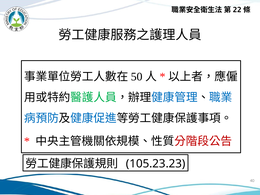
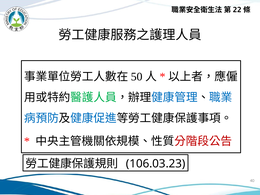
105.23.23: 105.23.23 -> 106.03.23
